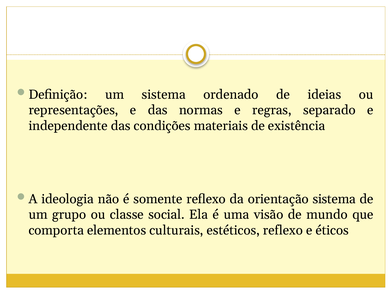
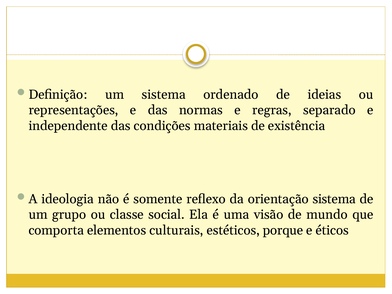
estéticos reflexo: reflexo -> porque
